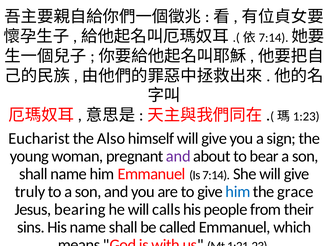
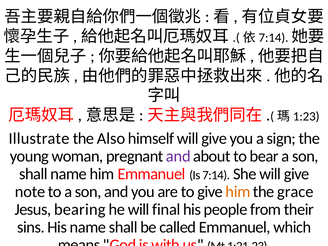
Eucharist: Eucharist -> Illustrate
truly: truly -> note
him at (238, 192) colour: blue -> orange
calls: calls -> final
